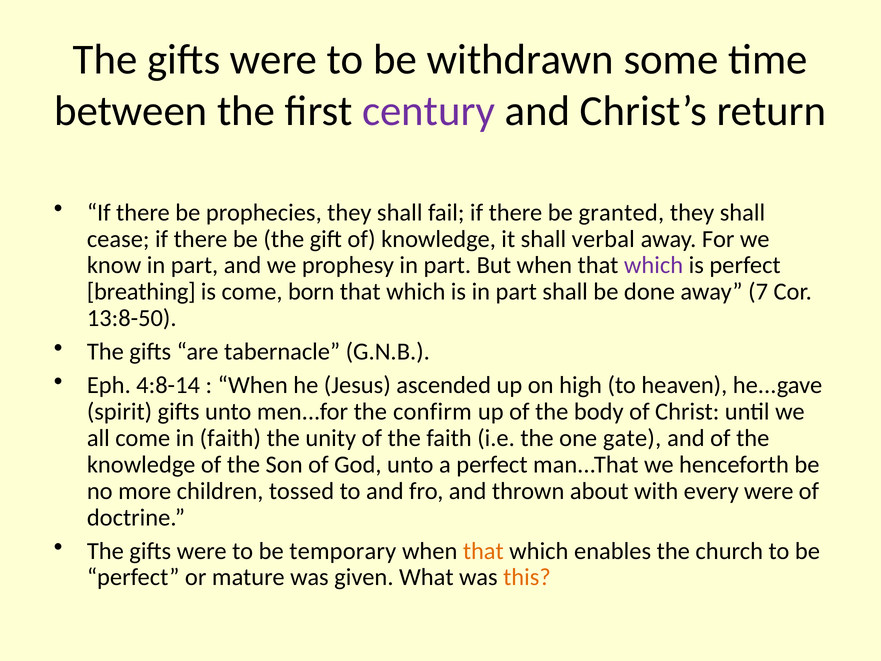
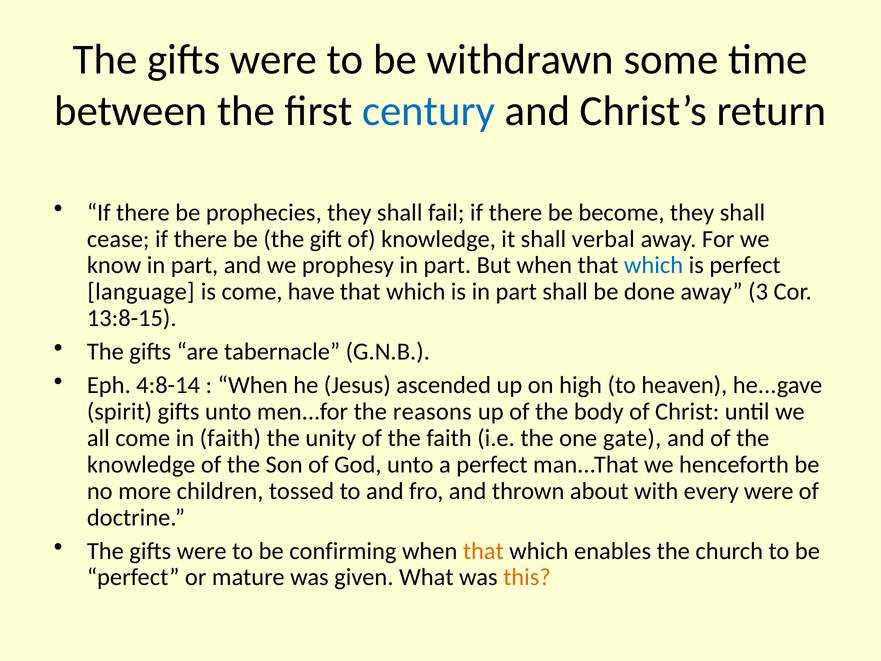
century colour: purple -> blue
granted: granted -> become
which at (654, 265) colour: purple -> blue
breathing: breathing -> language
born: born -> have
7: 7 -> 3
13:8-50: 13:8-50 -> 13:8-15
confirm: confirm -> reasons
temporary: temporary -> confirming
